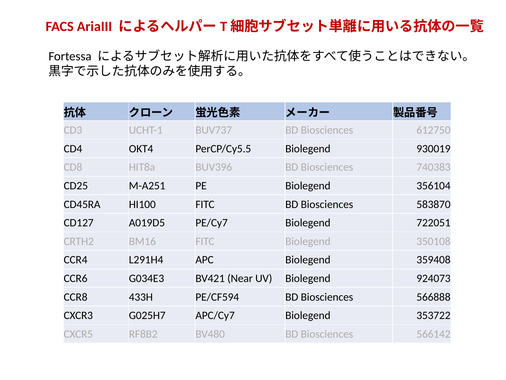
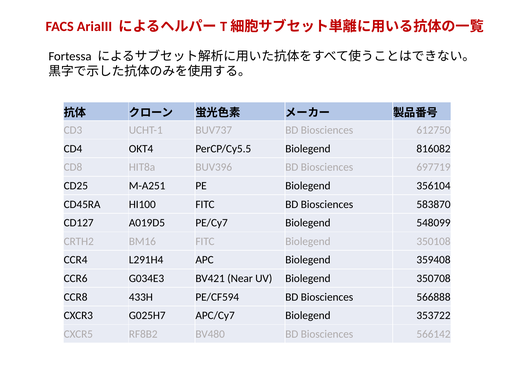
930019: 930019 -> 816082
740383: 740383 -> 697719
722051: 722051 -> 548099
924073: 924073 -> 350708
